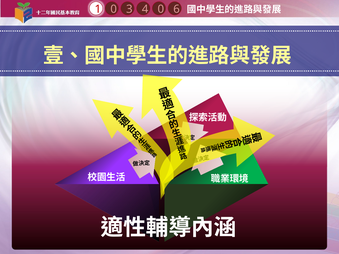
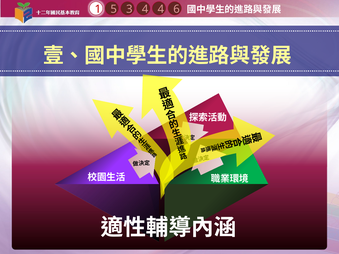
1 0: 0 -> 5
4 0: 0 -> 4
